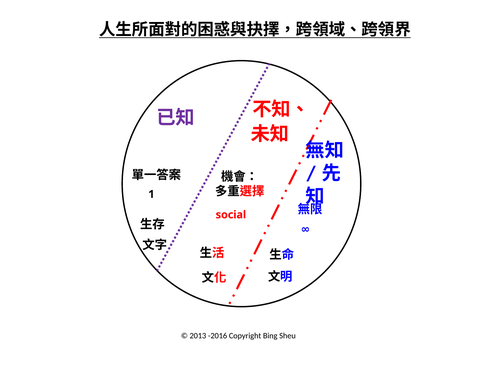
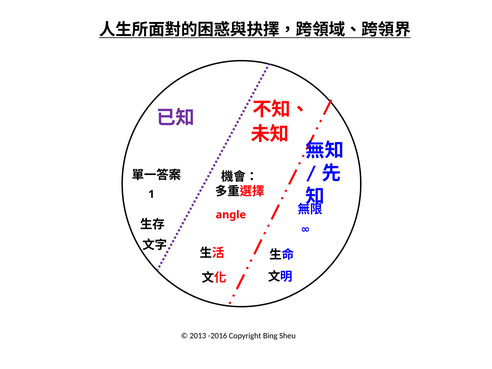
social: social -> angle
